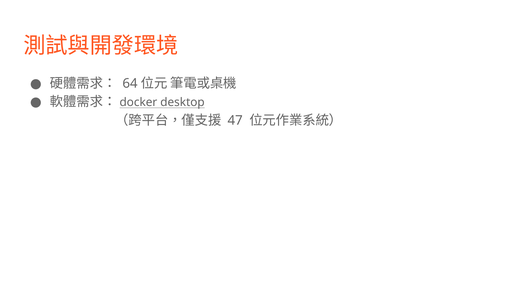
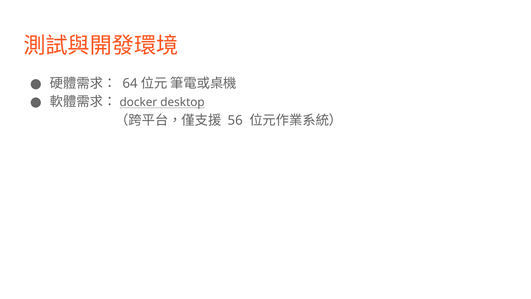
47: 47 -> 56
